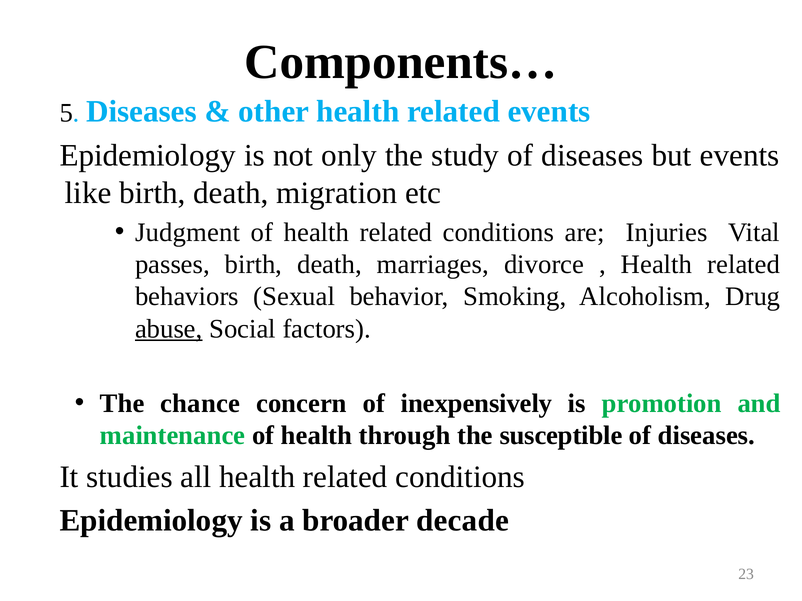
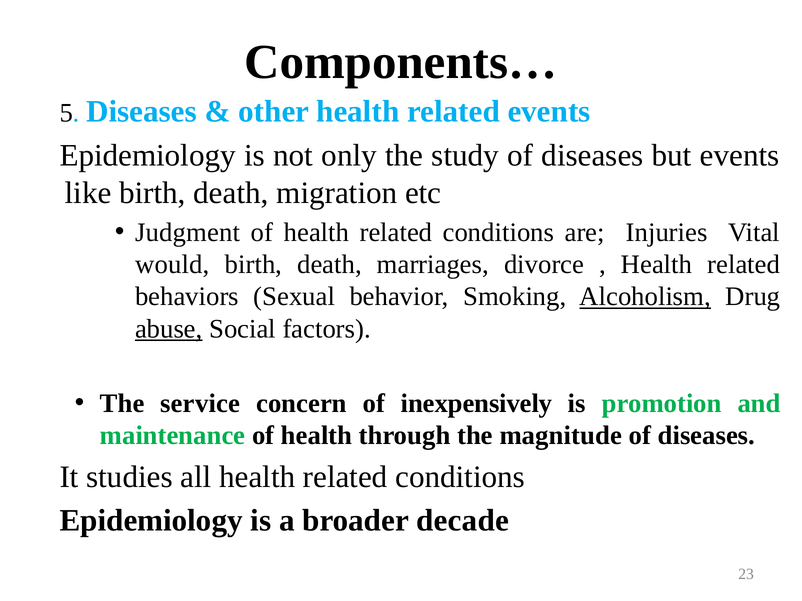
passes: passes -> would
Alcoholism underline: none -> present
chance: chance -> service
susceptible: susceptible -> magnitude
